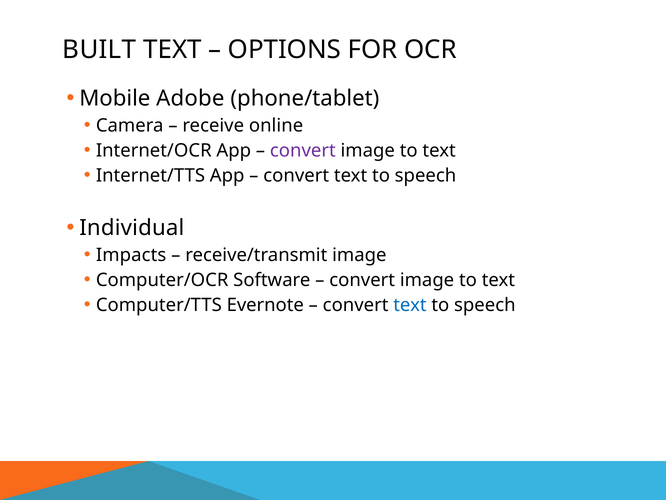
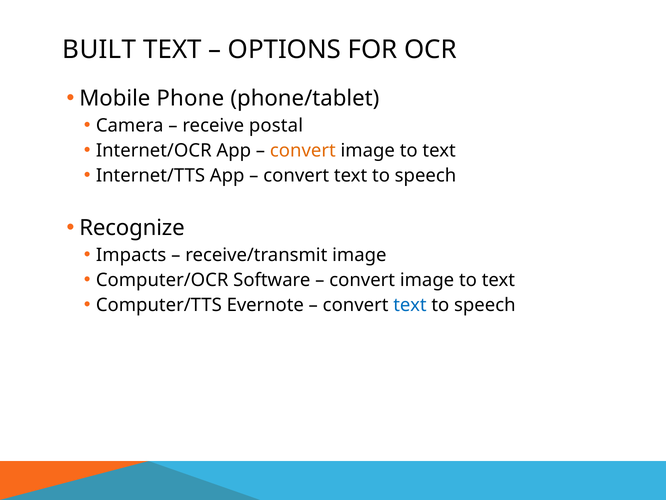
Adobe: Adobe -> Phone
online: online -> postal
convert at (303, 150) colour: purple -> orange
Individual: Individual -> Recognize
